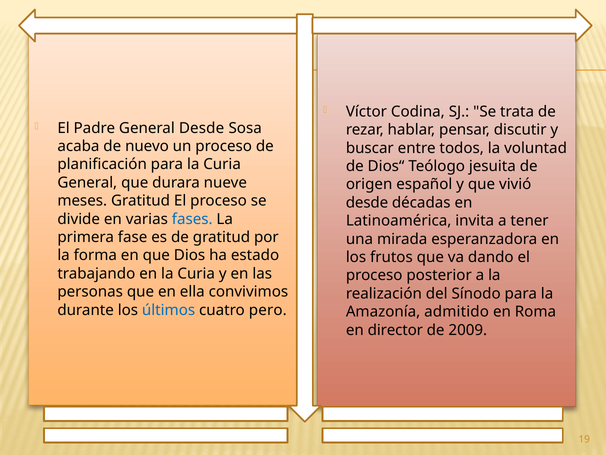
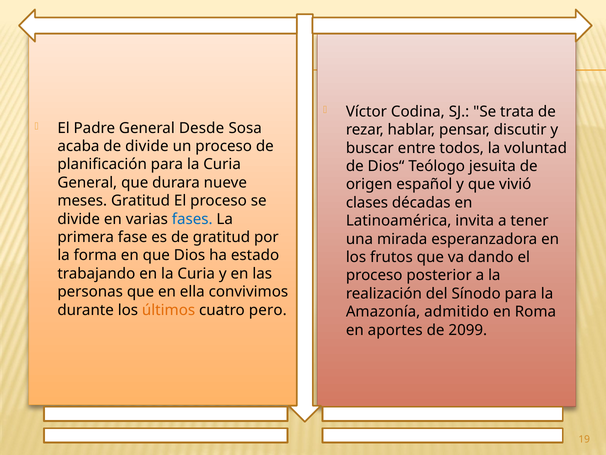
de nuevo: nuevo -> divide
desde at (367, 202): desde -> clases
últimos colour: blue -> orange
director: director -> aportes
2009: 2009 -> 2099
